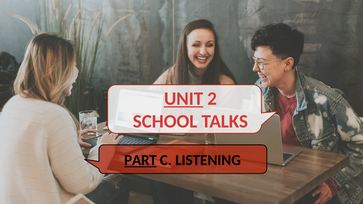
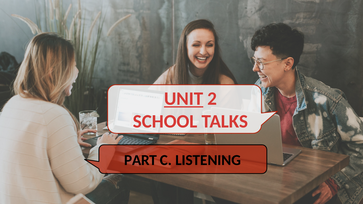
PART underline: present -> none
